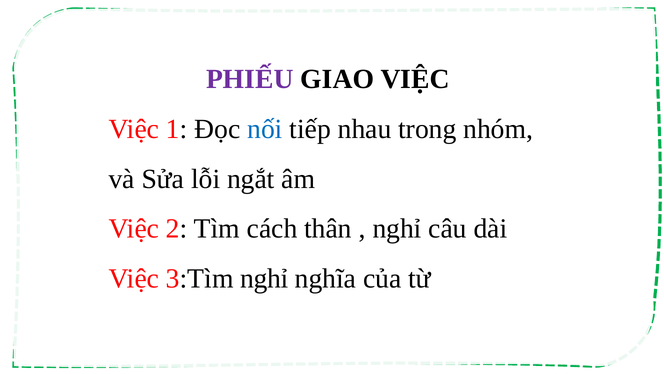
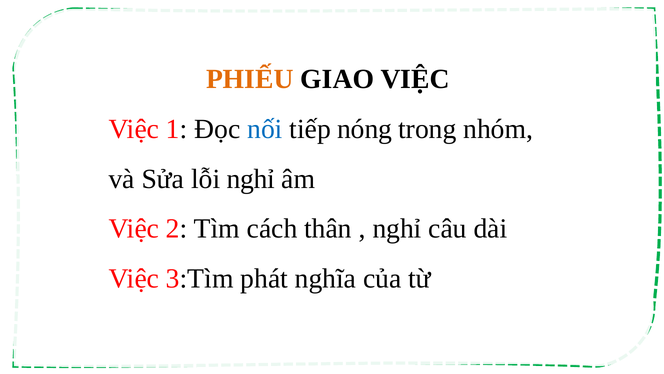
PHIẾU colour: purple -> orange
nhau: nhau -> nóng
lỗi ngắt: ngắt -> nghỉ
3:Tìm nghỉ: nghỉ -> phát
